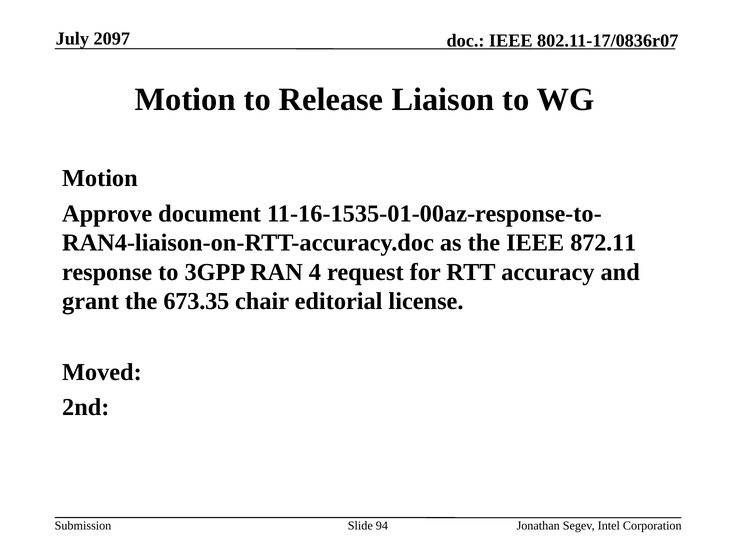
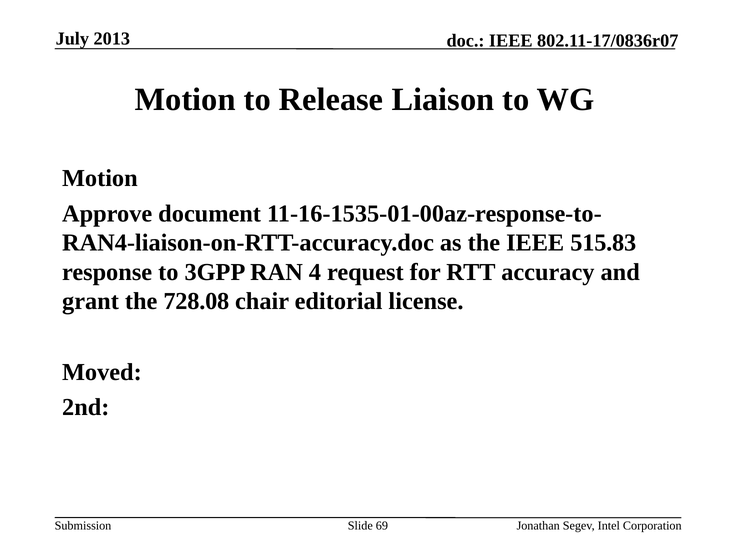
2097: 2097 -> 2013
872.11: 872.11 -> 515.83
673.35: 673.35 -> 728.08
94: 94 -> 69
